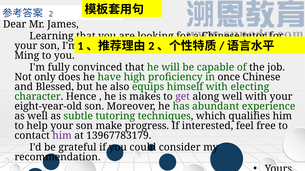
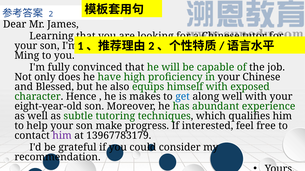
in once: once -> your
electing: electing -> exposed
get colour: purple -> blue
